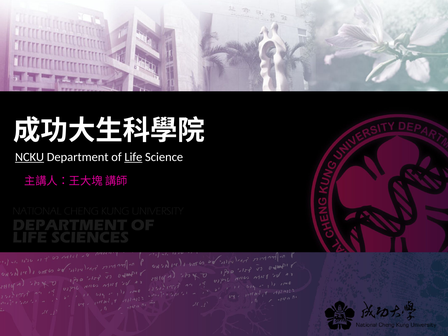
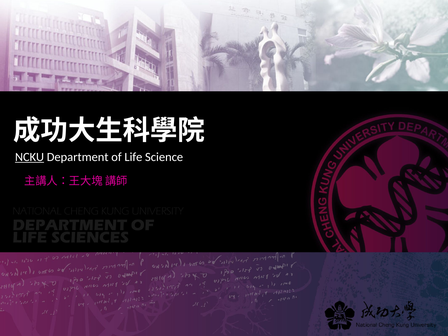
Life underline: present -> none
